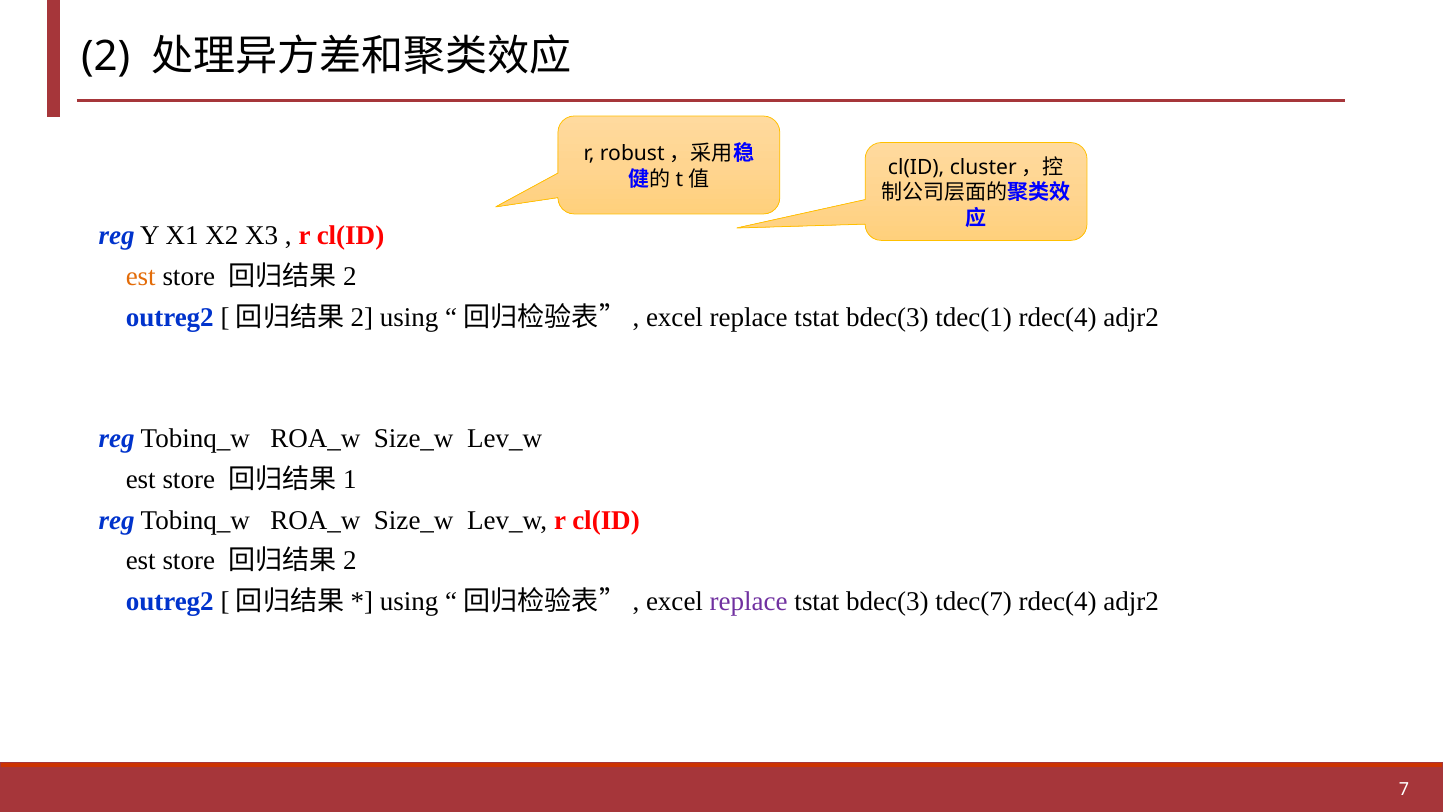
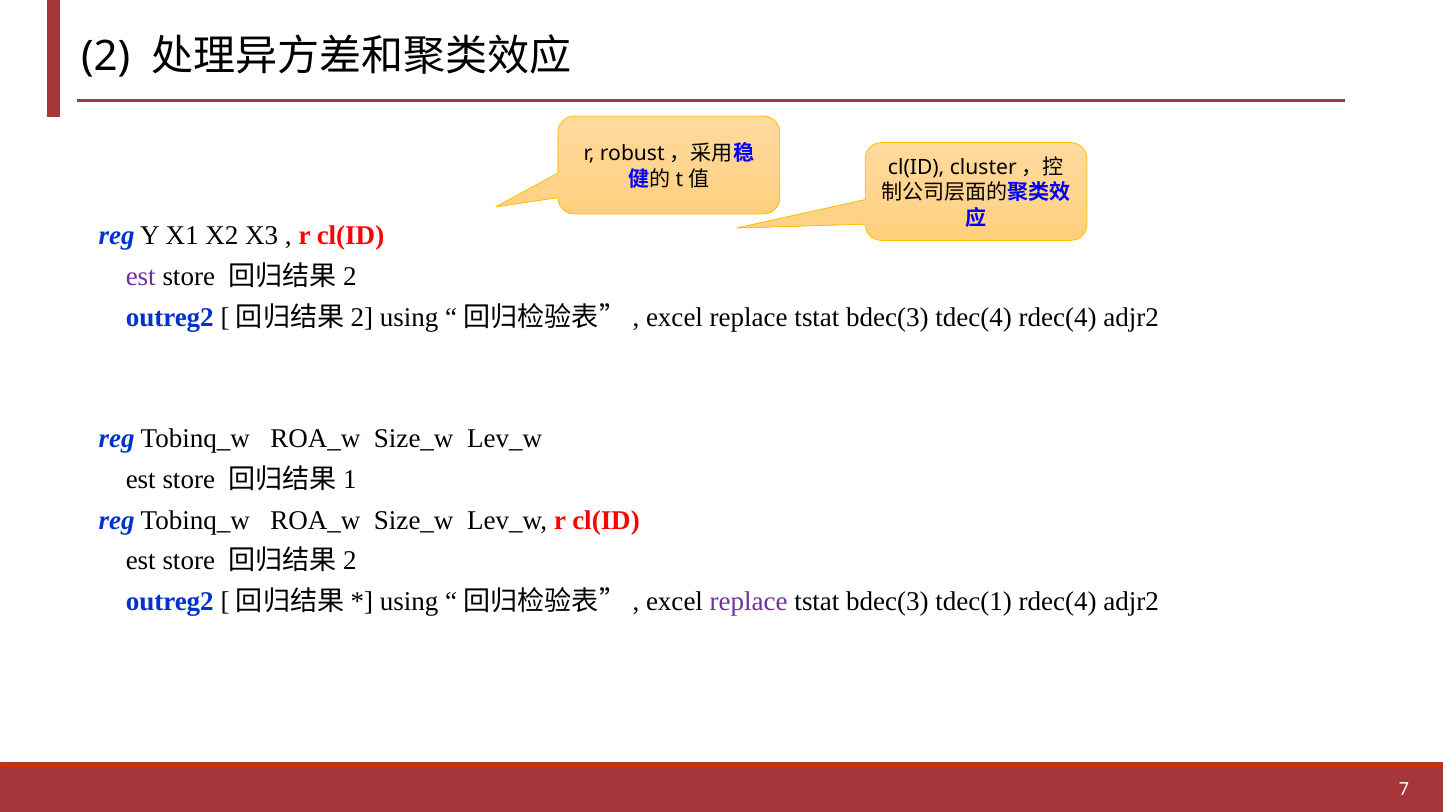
est at (141, 277) colour: orange -> purple
tdec(1: tdec(1 -> tdec(4
tdec(7: tdec(7 -> tdec(1
